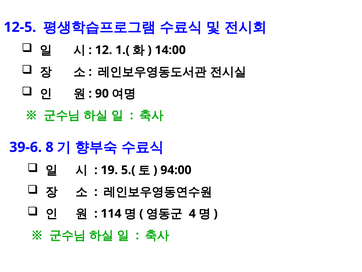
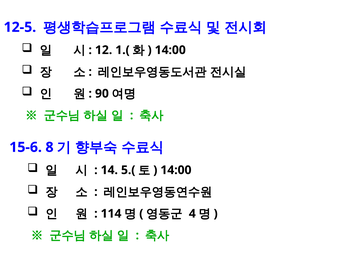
39-6: 39-6 -> 15-6
19: 19 -> 14
94:00 at (176, 170): 94:00 -> 14:00
